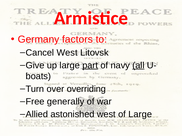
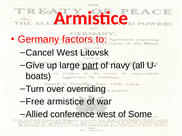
all underline: present -> none
Free generally: generally -> armistice
astonished: astonished -> conference
of Large: Large -> Some
